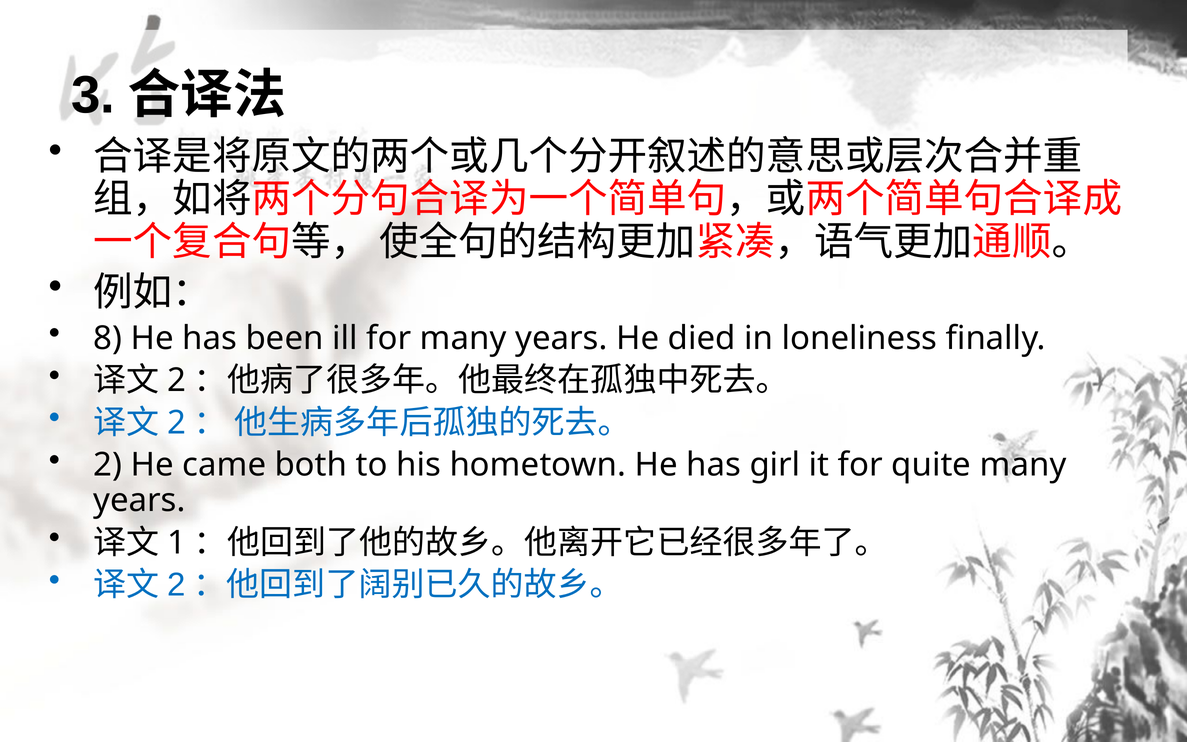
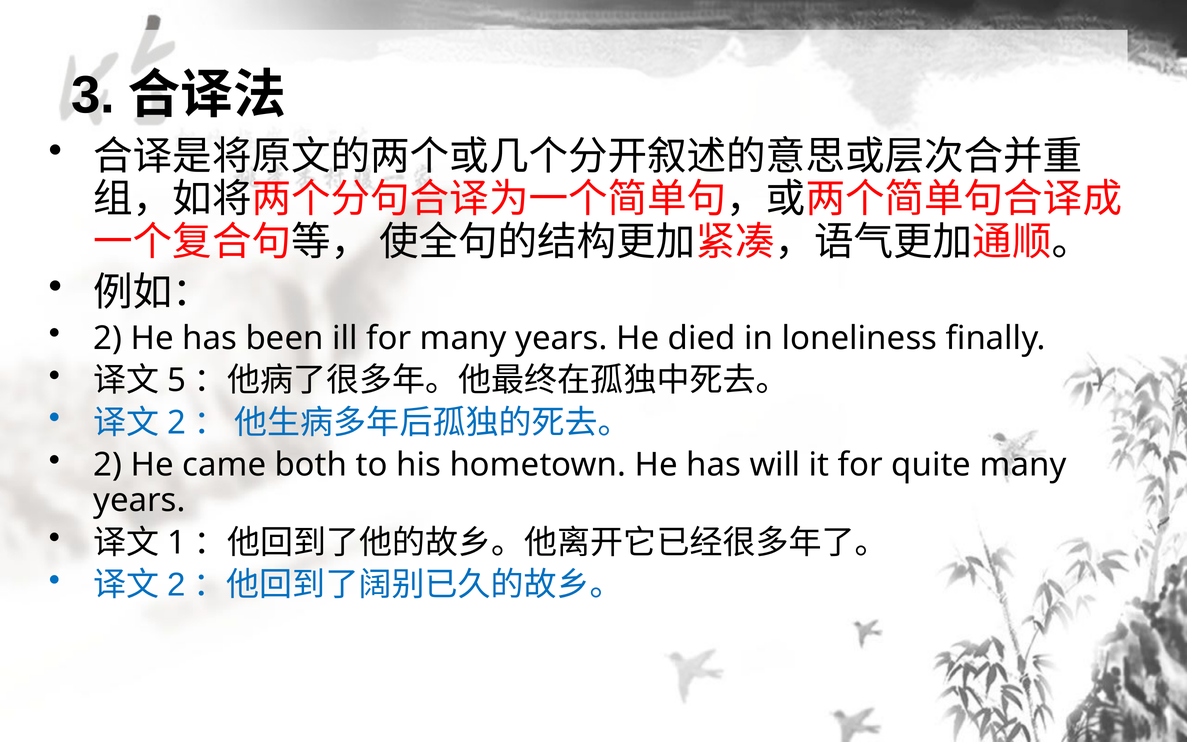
8 at (108, 338): 8 -> 2
2 at (177, 380): 2 -> 5
girl: girl -> will
